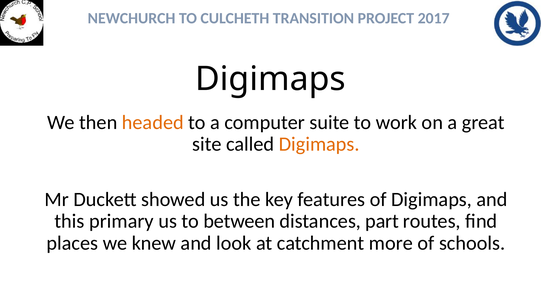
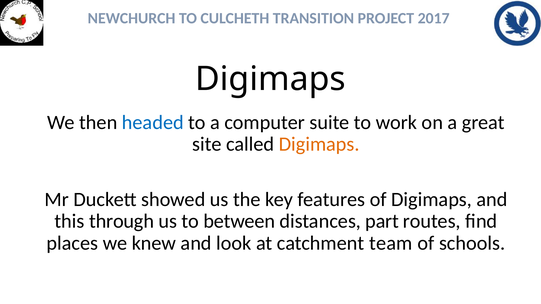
headed colour: orange -> blue
primary: primary -> through
more: more -> team
